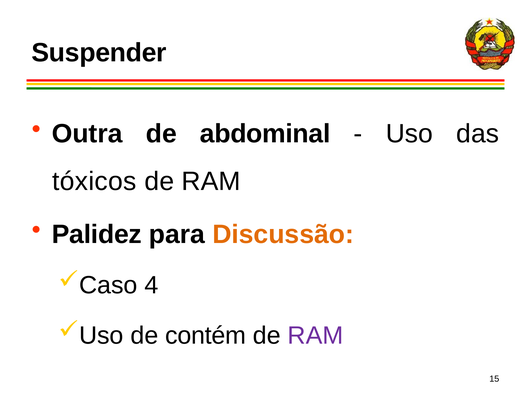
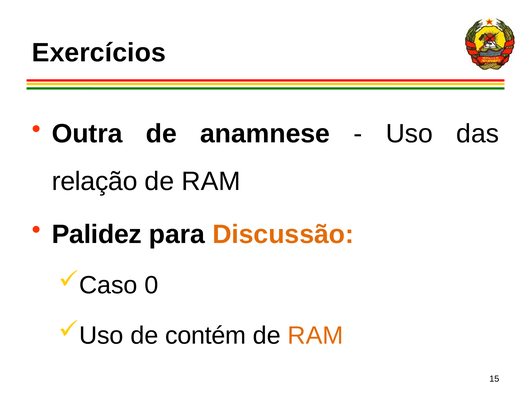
Suspender: Suspender -> Exercícios
abdominal: abdominal -> anamnese
tóxicos: tóxicos -> relação
4: 4 -> 0
RAM at (315, 336) colour: purple -> orange
